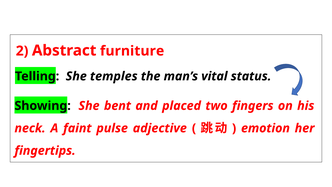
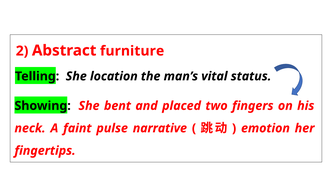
temples: temples -> location
adjective: adjective -> narrative
